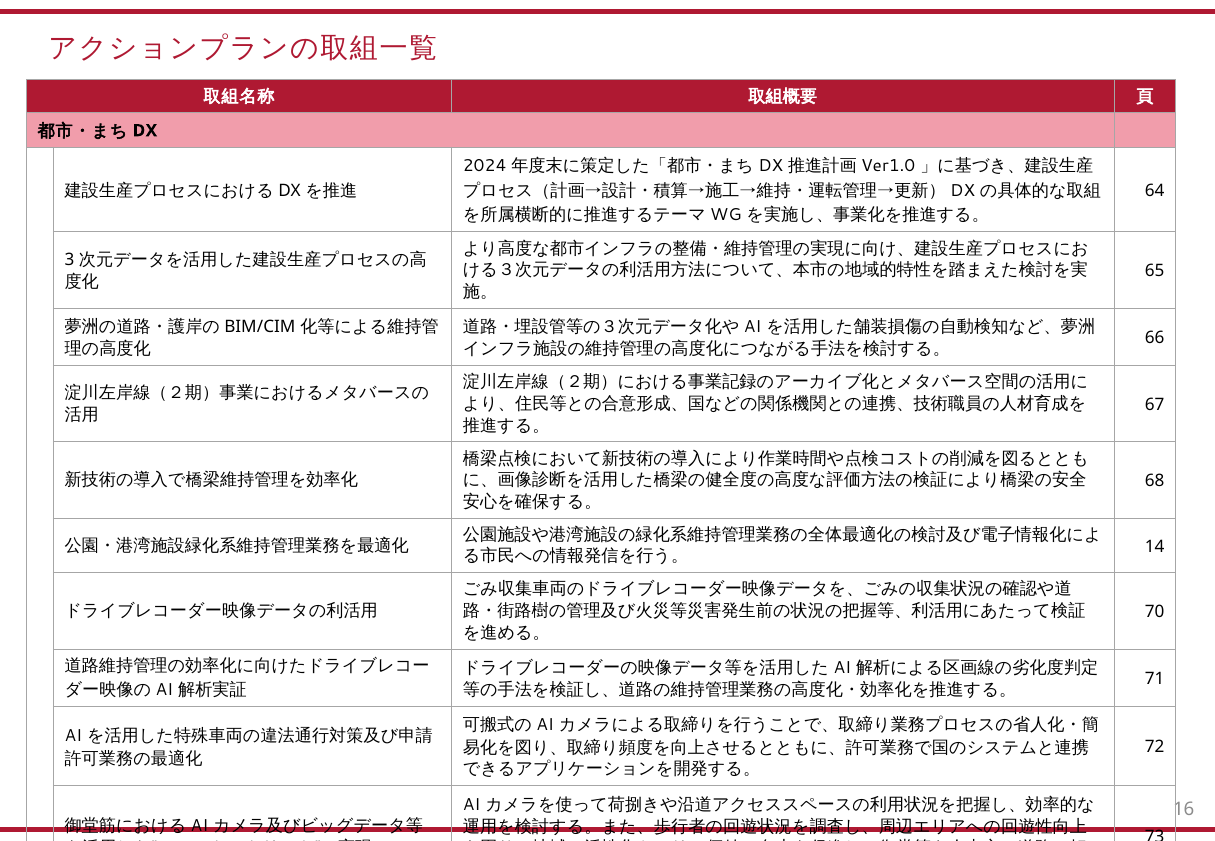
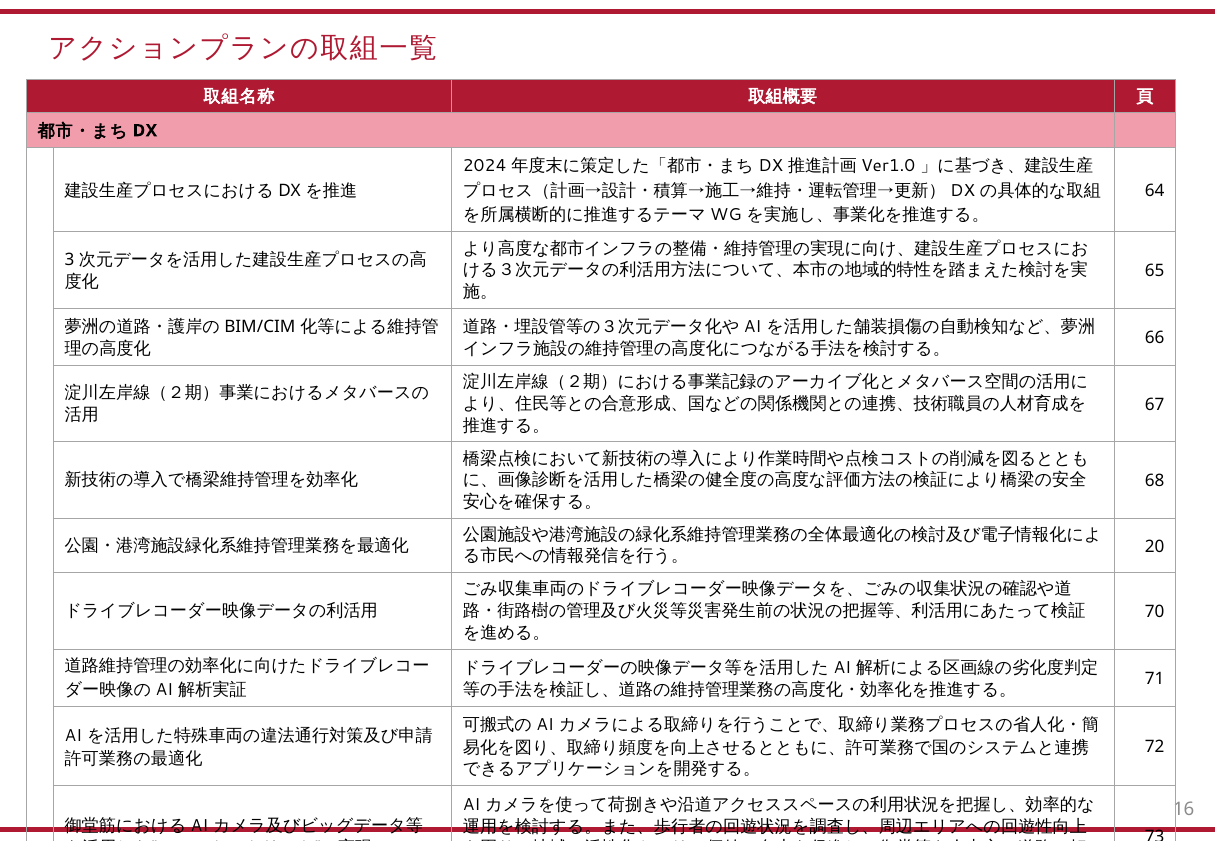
14: 14 -> 20
